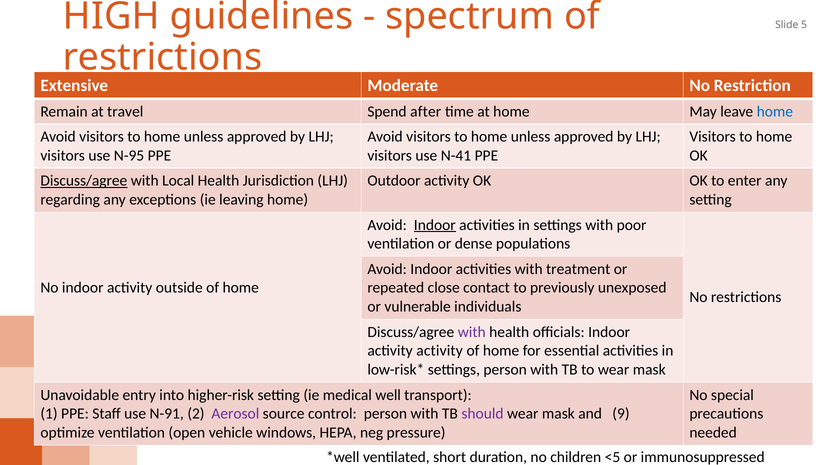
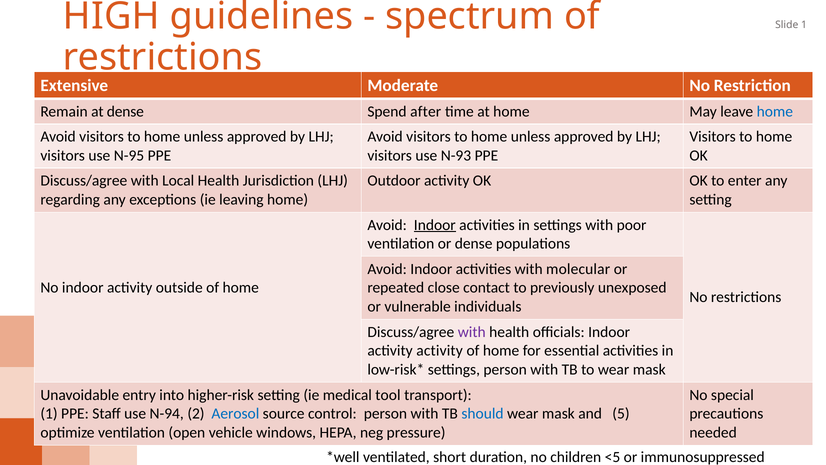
Slide 5: 5 -> 1
at travel: travel -> dense
N-41: N-41 -> N-93
Discuss/agree at (84, 181) underline: present -> none
treatment: treatment -> molecular
well: well -> tool
N-91: N-91 -> N-94
Aerosol colour: purple -> blue
should colour: purple -> blue
9: 9 -> 5
